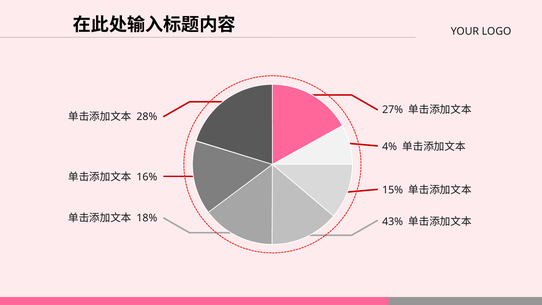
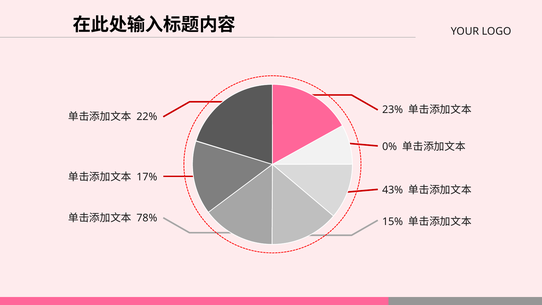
27%: 27% -> 23%
28%: 28% -> 22%
4%: 4% -> 0%
16%: 16% -> 17%
15%: 15% -> 43%
18%: 18% -> 78%
43%: 43% -> 15%
